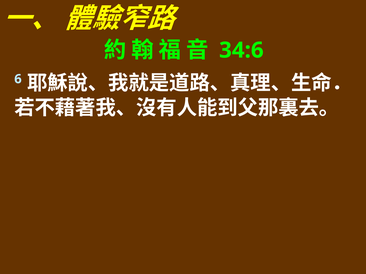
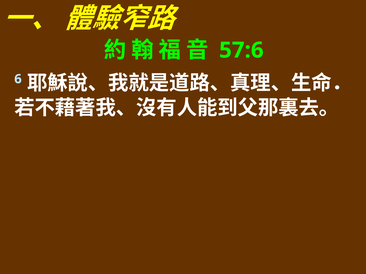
34:6: 34:6 -> 57:6
